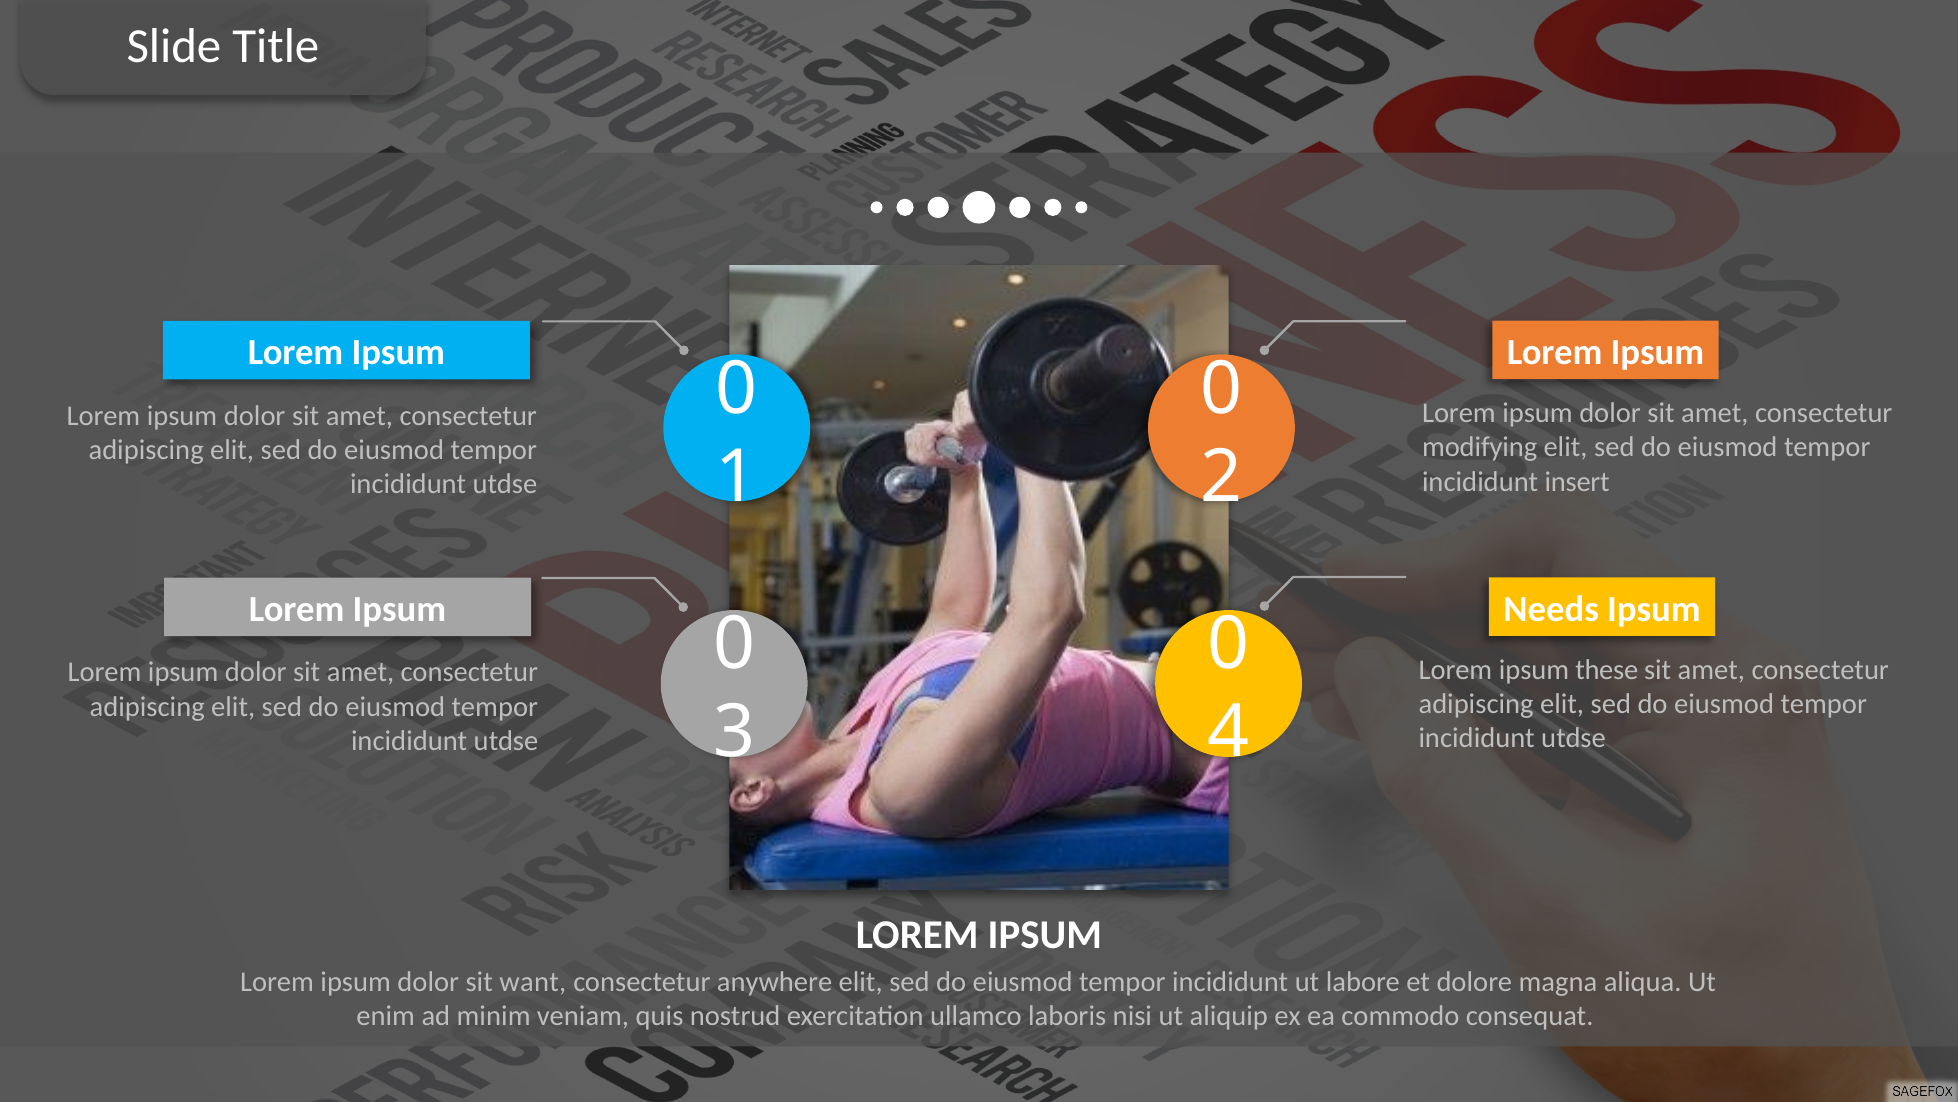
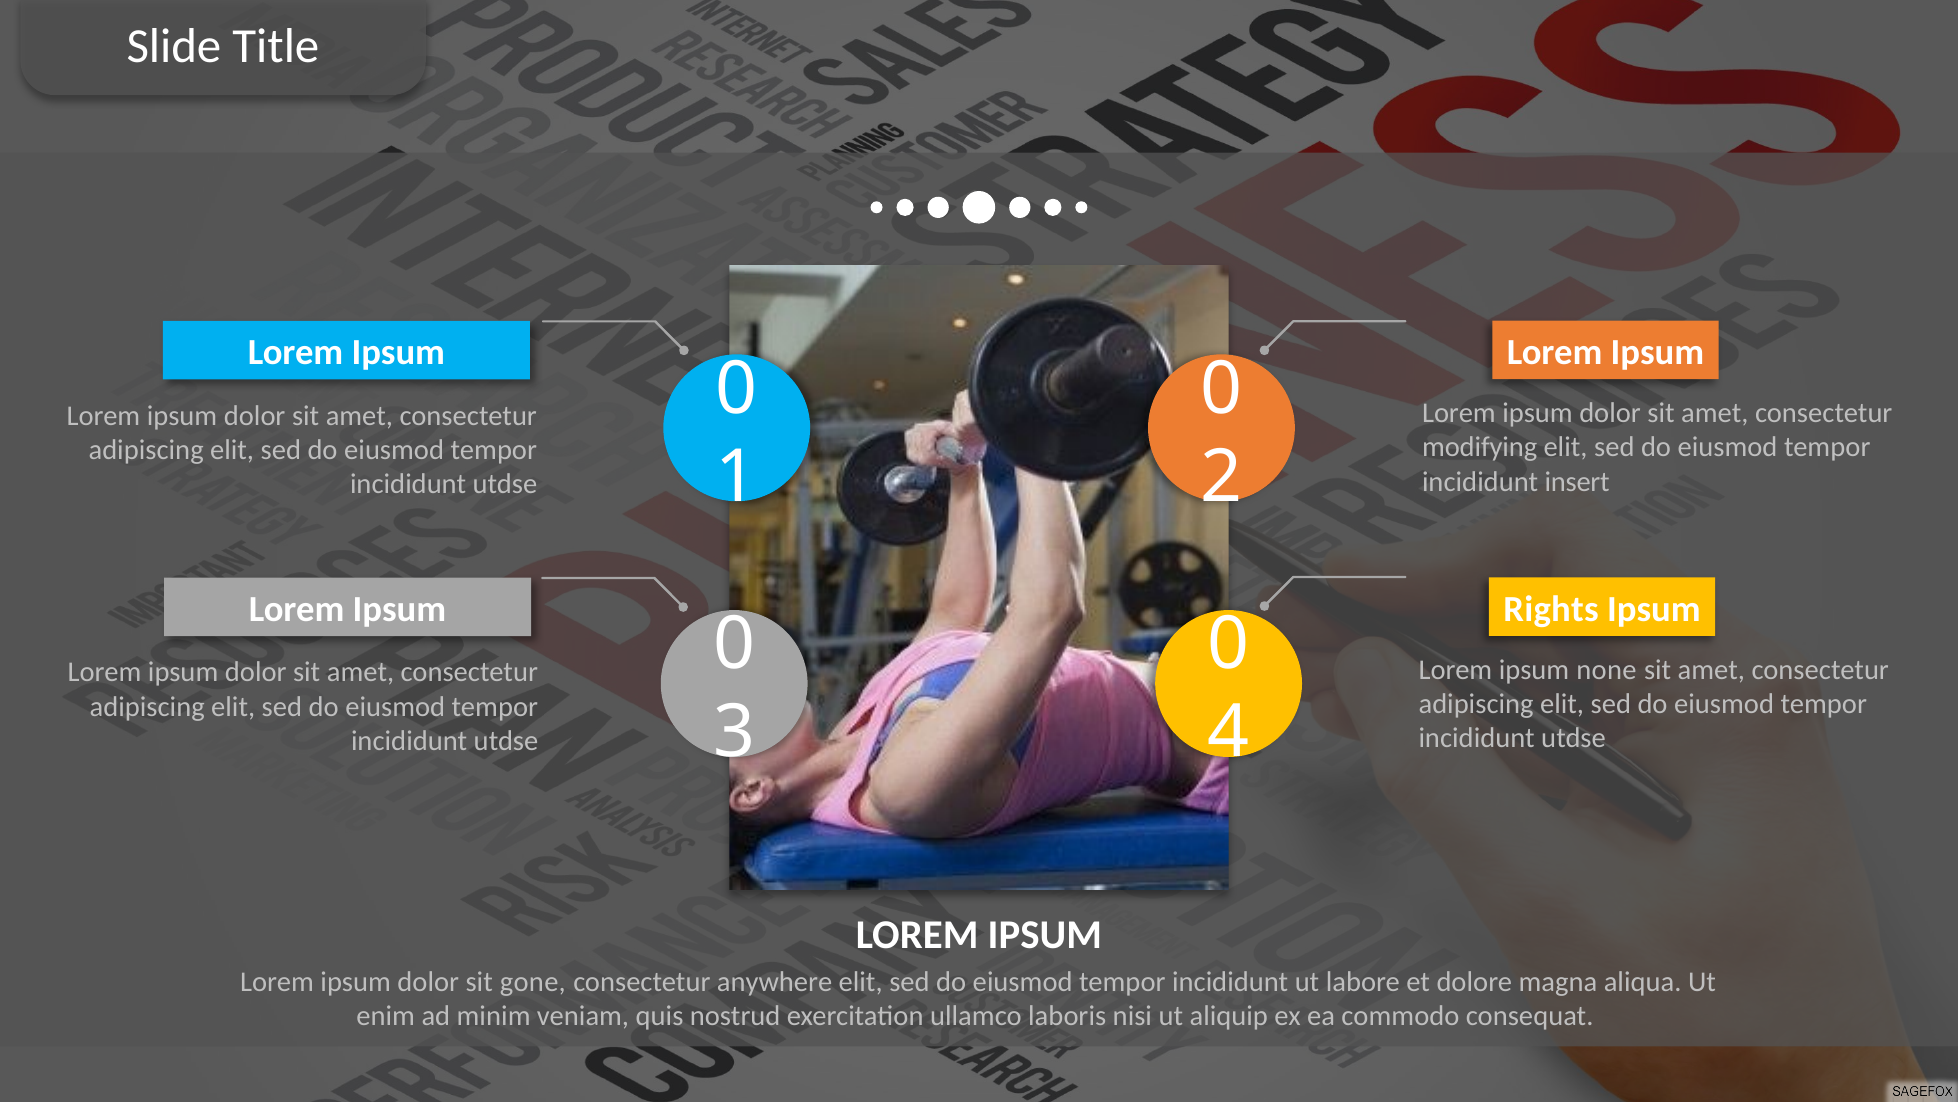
Needs: Needs -> Rights
these: these -> none
want: want -> gone
